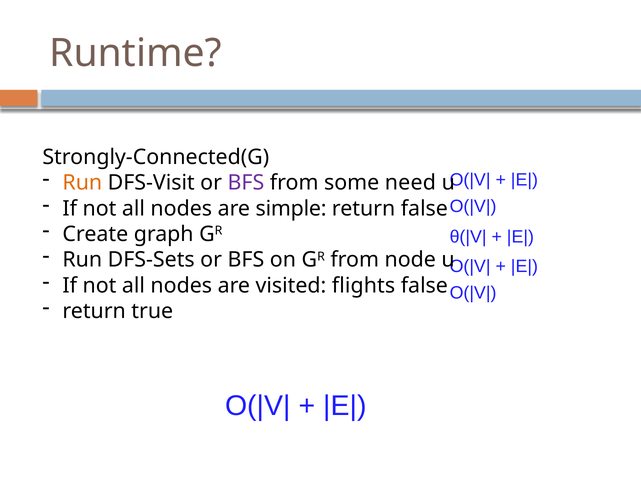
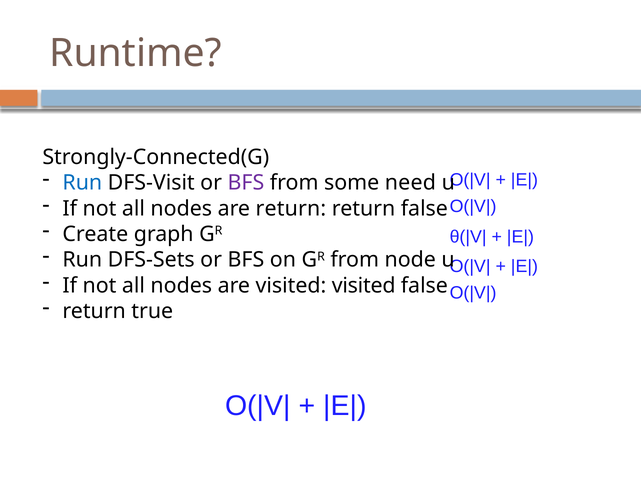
Run at (82, 183) colour: orange -> blue
are simple: simple -> return
visited flights: flights -> visited
